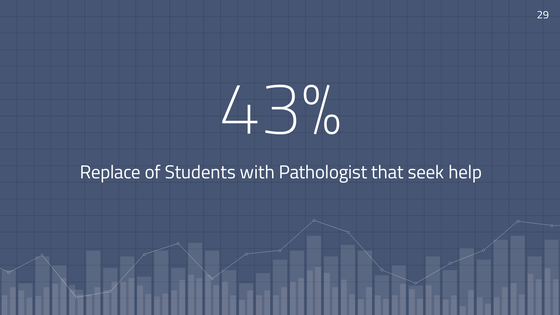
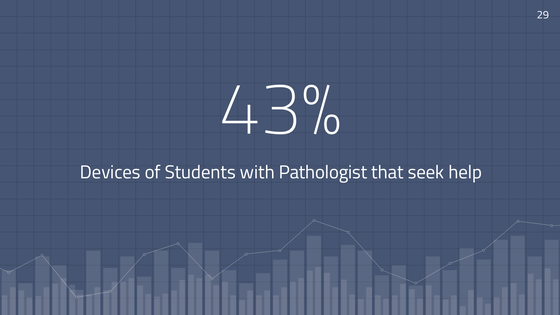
Replace: Replace -> Devices
